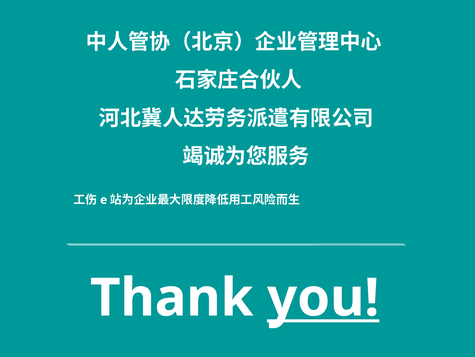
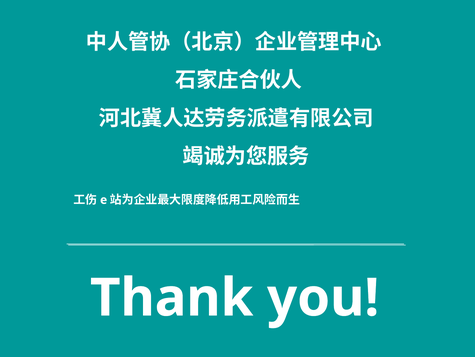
you underline: present -> none
